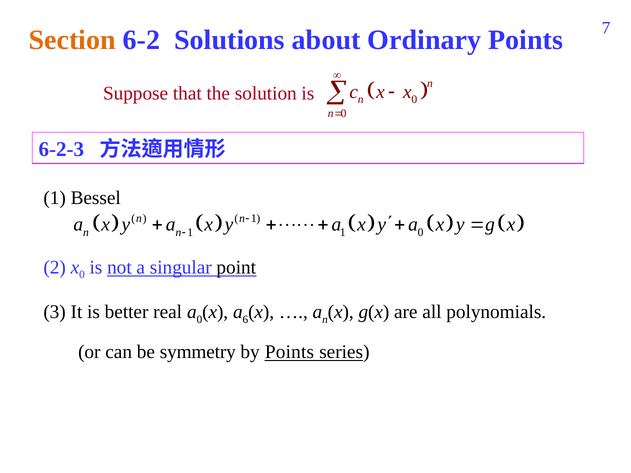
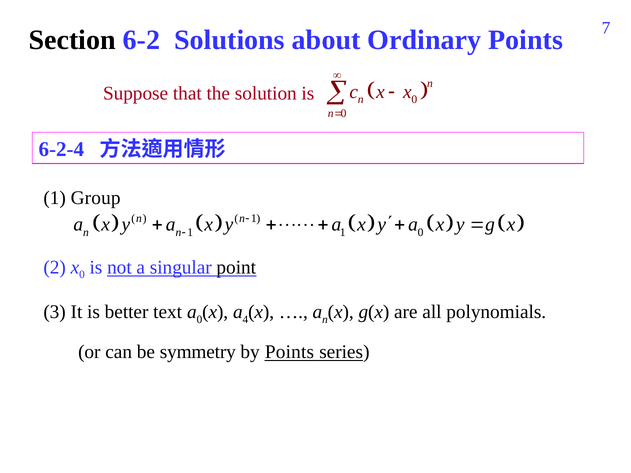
Section colour: orange -> black
6-2-3: 6-2-3 -> 6-2-4
Bessel: Bessel -> Group
real: real -> text
6: 6 -> 4
